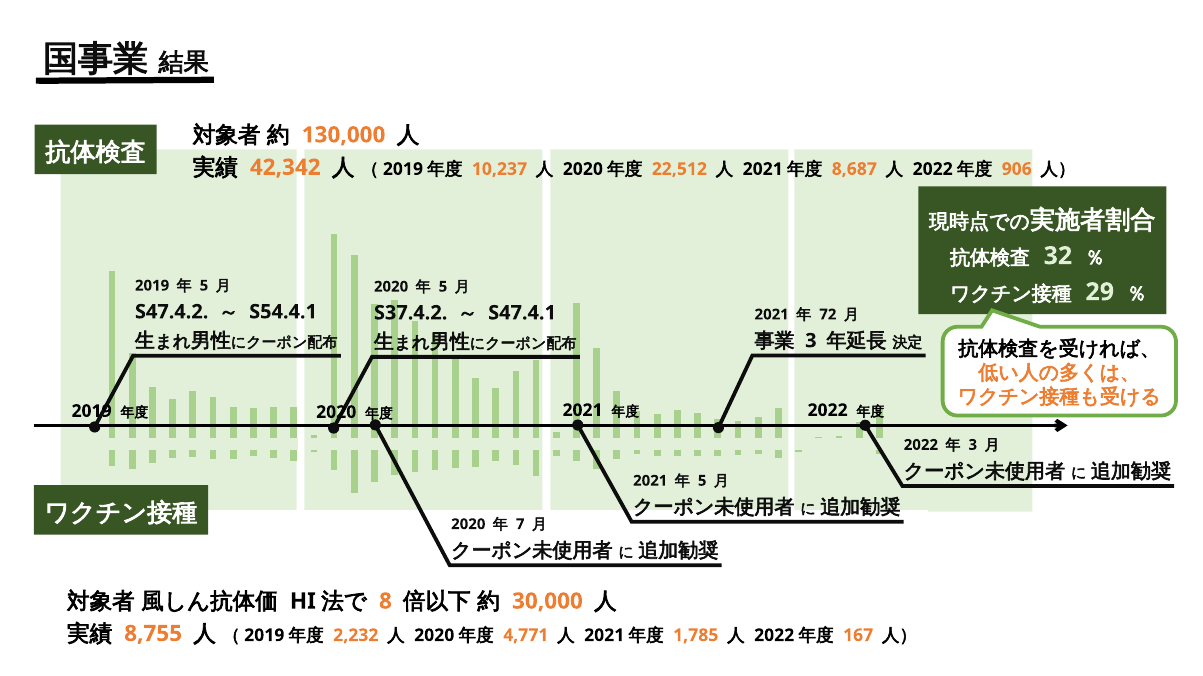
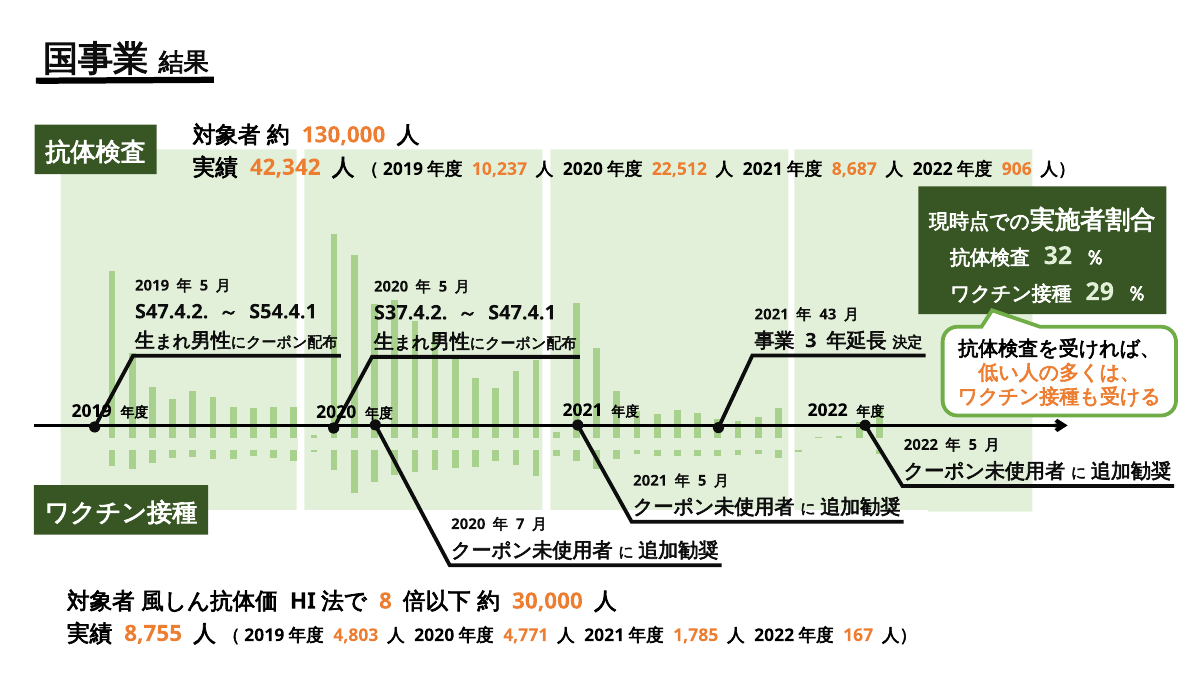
72: 72 -> 43
3 at (973, 445): 3 -> 5
2,232: 2,232 -> 4,803
